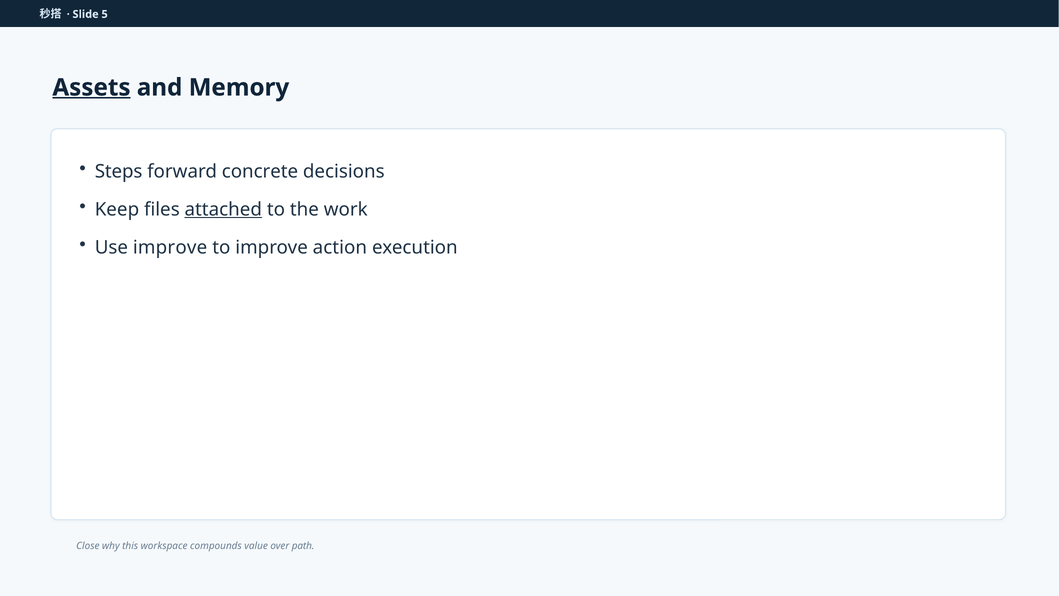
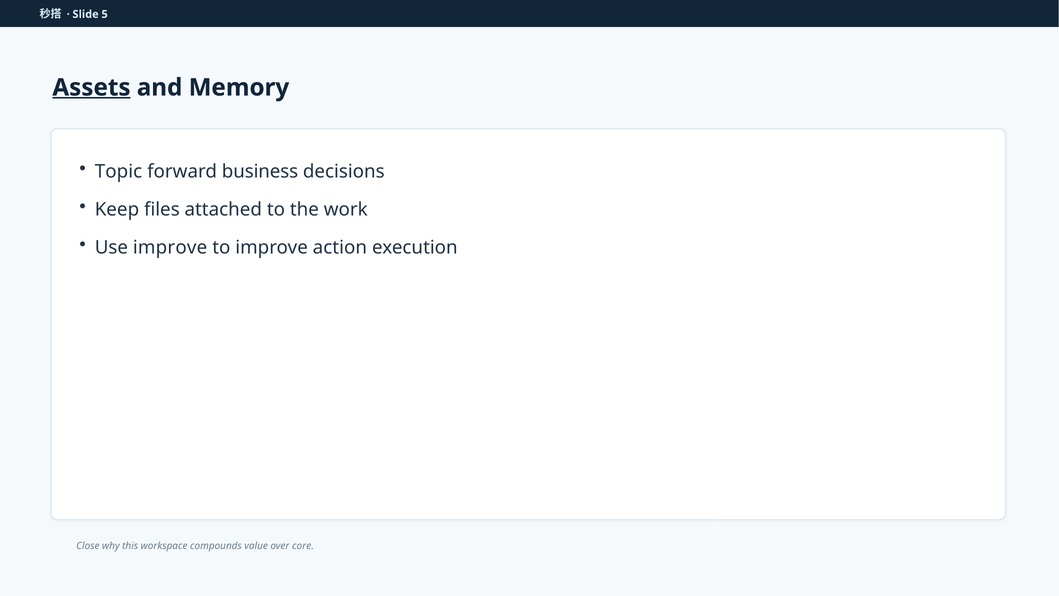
Steps: Steps -> Topic
concrete: concrete -> business
attached underline: present -> none
path: path -> core
